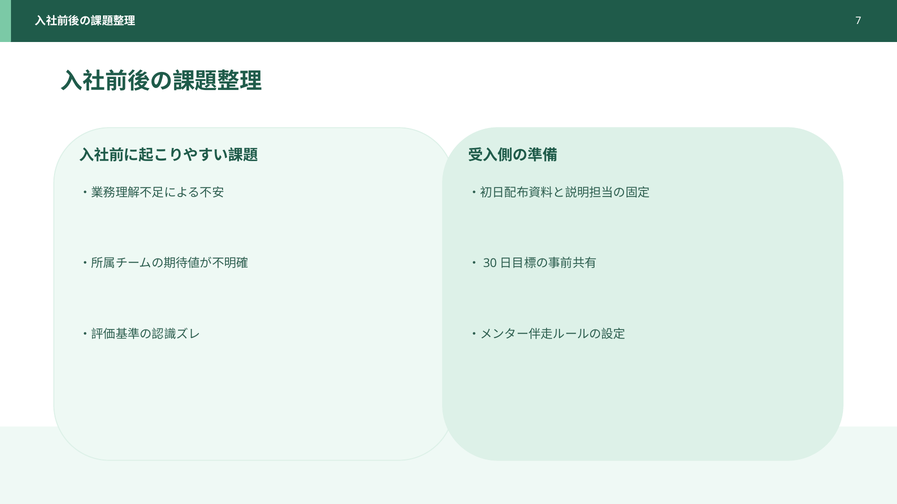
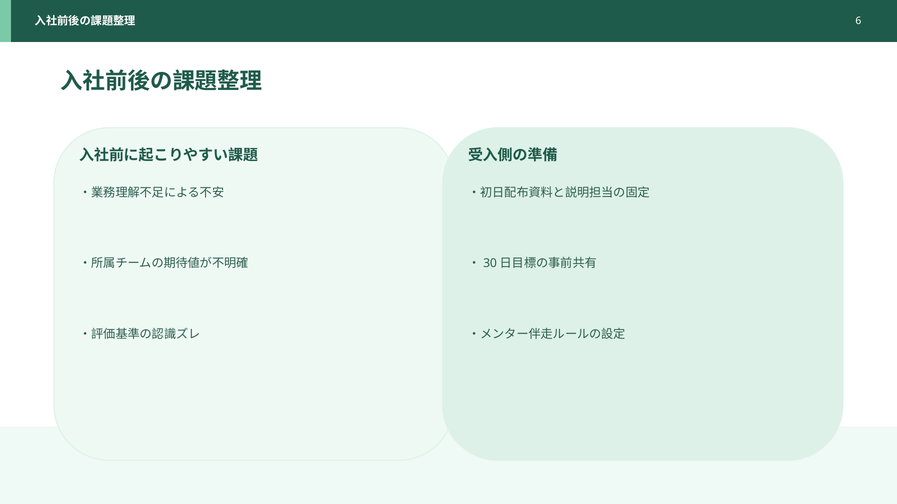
7: 7 -> 6
